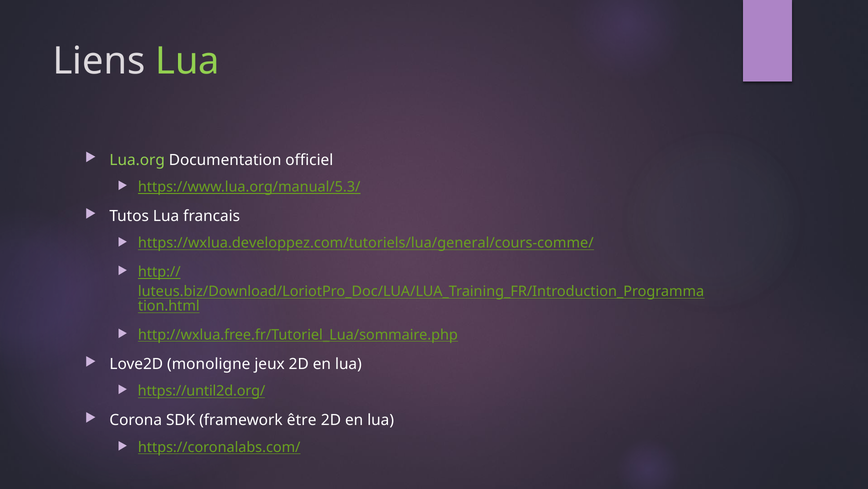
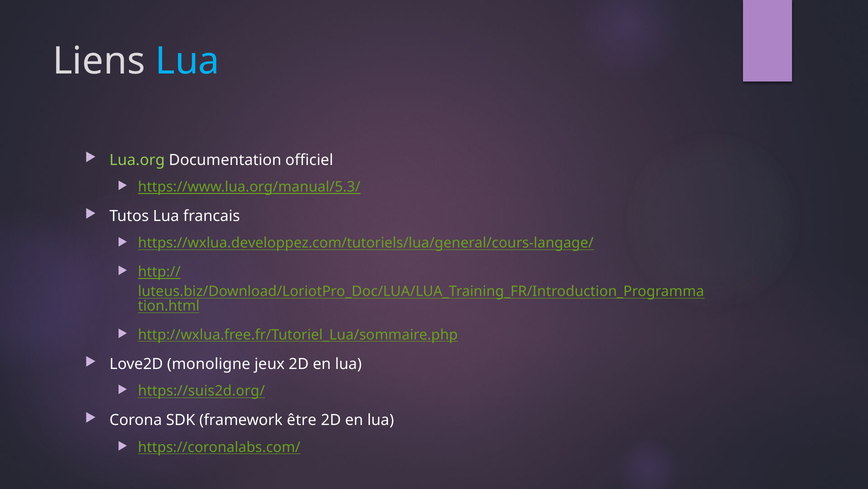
Lua at (187, 61) colour: light green -> light blue
https://wxlua.developpez.com/tutoriels/lua/general/cours-comme/: https://wxlua.developpez.com/tutoriels/lua/general/cours-comme/ -> https://wxlua.developpez.com/tutoriels/lua/general/cours-langage/
https://until2d.org/: https://until2d.org/ -> https://suis2d.org/
